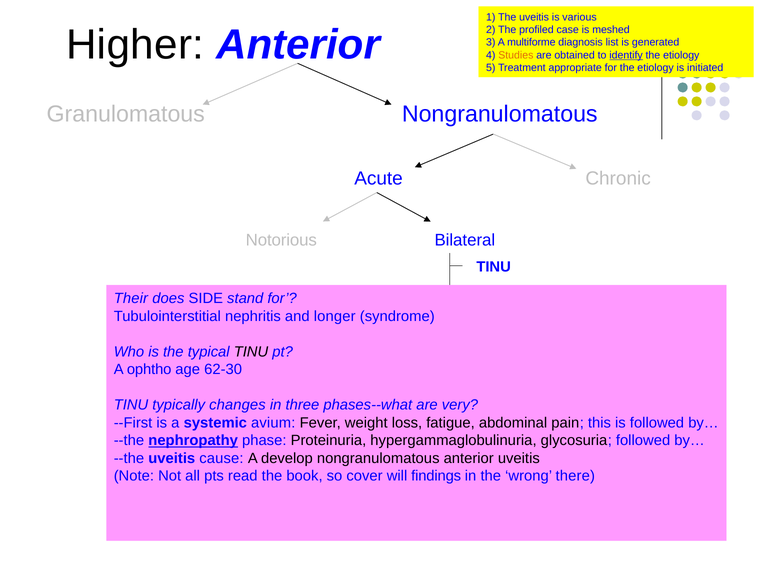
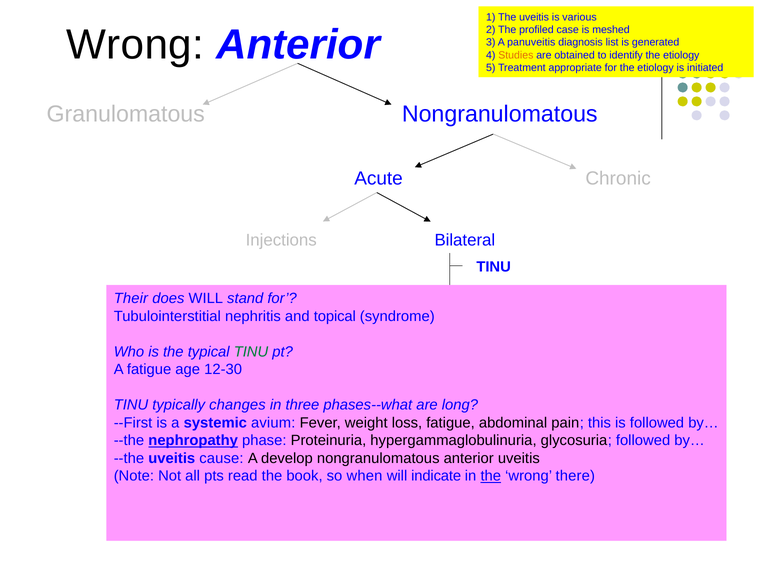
Higher at (135, 45): Higher -> Wrong
multiforme: multiforme -> panuveitis
identify underline: present -> none
Notorious: Notorious -> Injections
does SIDE: SIDE -> WILL
longer: longer -> topical
TINU at (251, 352) colour: black -> green
A ophtho: ophtho -> fatigue
62-30: 62-30 -> 12-30
very: very -> long
cover: cover -> when
findings: findings -> indicate
the at (491, 476) underline: none -> present
